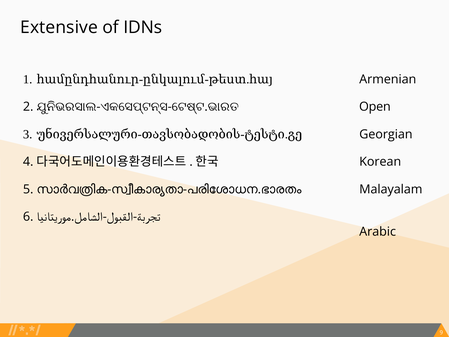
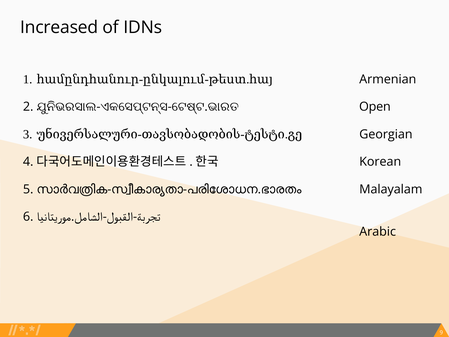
Extensive: Extensive -> Increased
